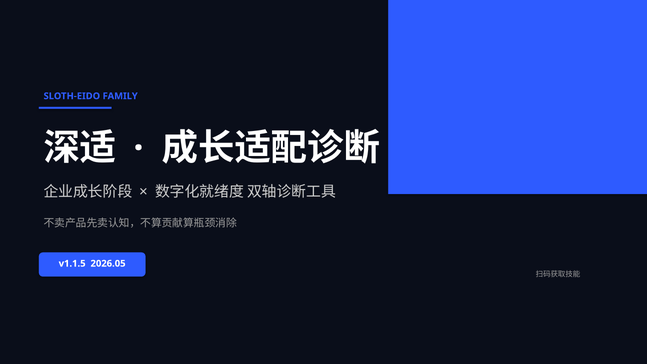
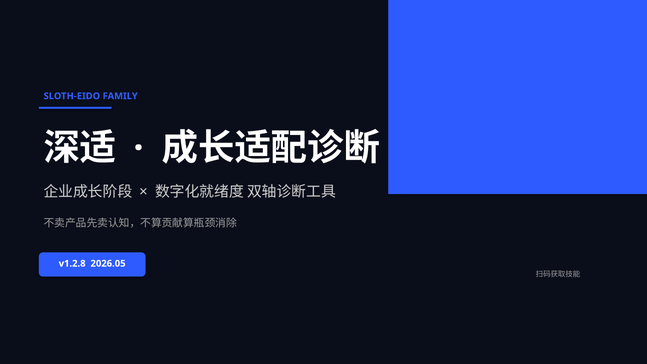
v1.1.5: v1.1.5 -> v1.2.8
